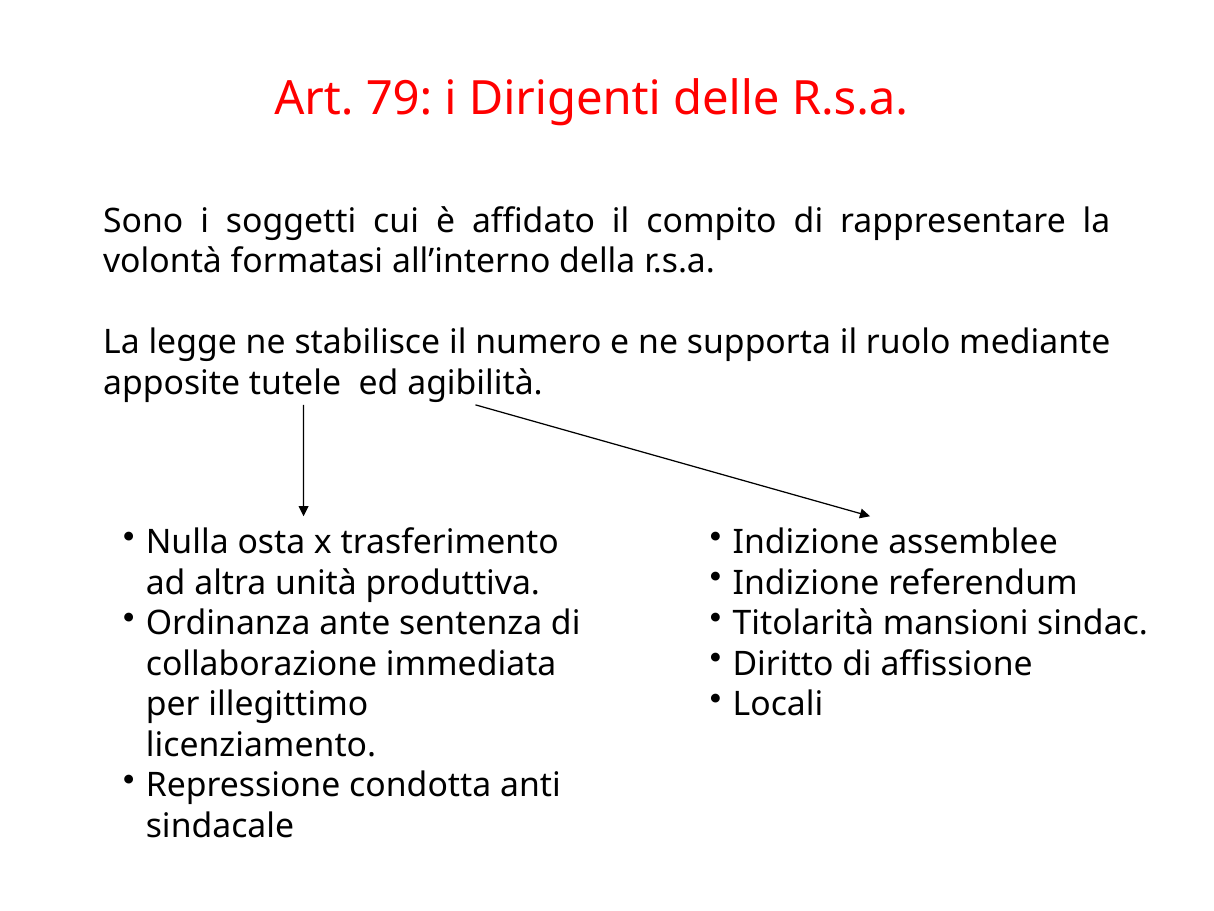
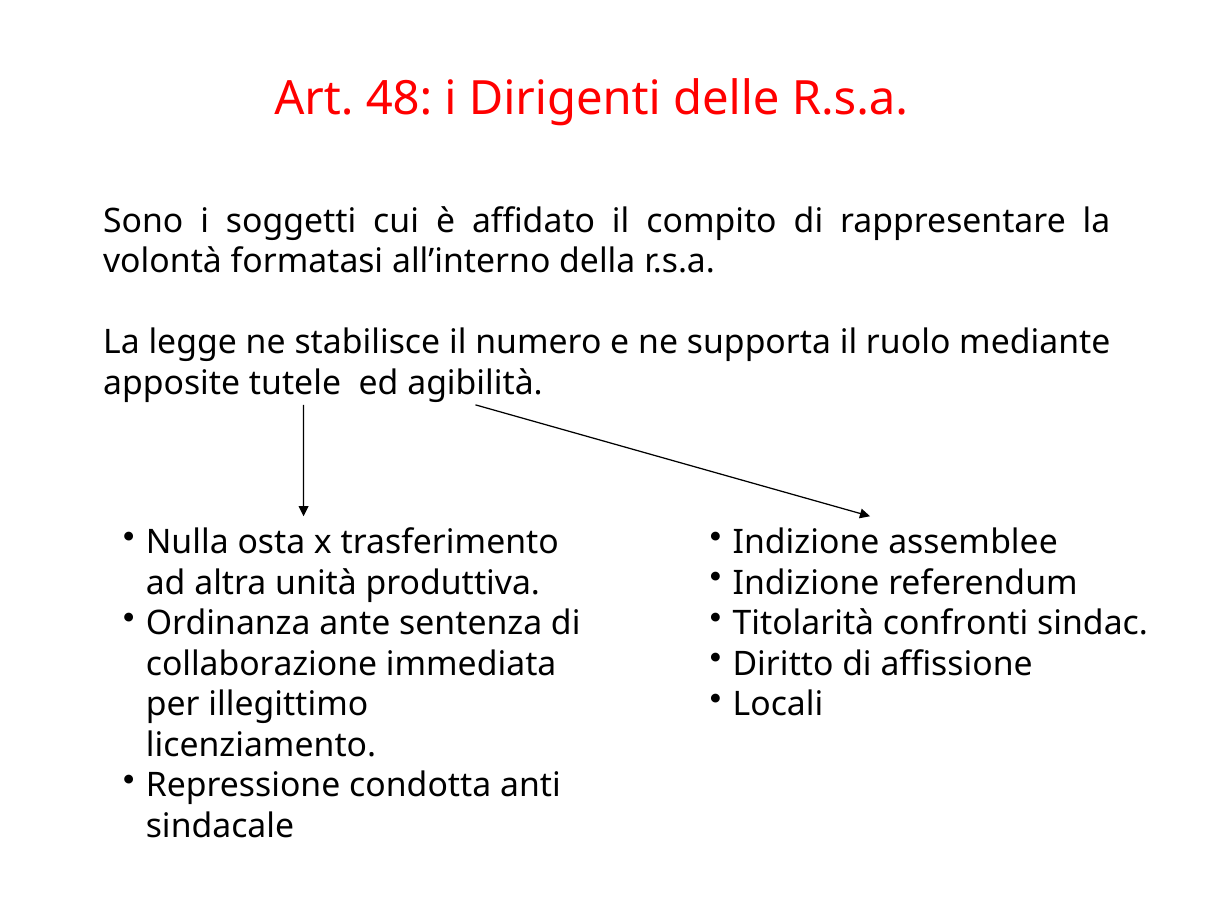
79: 79 -> 48
mansioni: mansioni -> confronti
